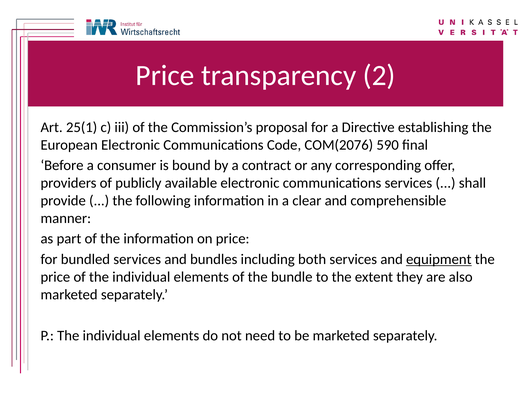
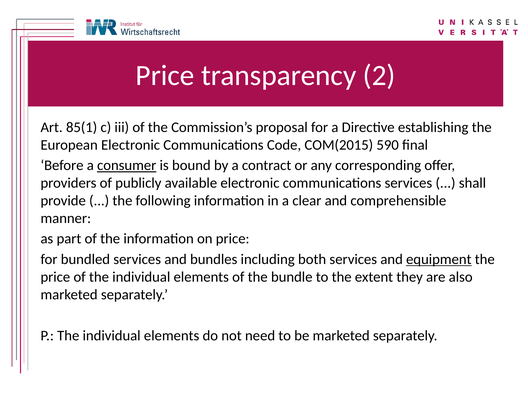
25(1: 25(1 -> 85(1
COM(2076: COM(2076 -> COM(2015
consumer underline: none -> present
